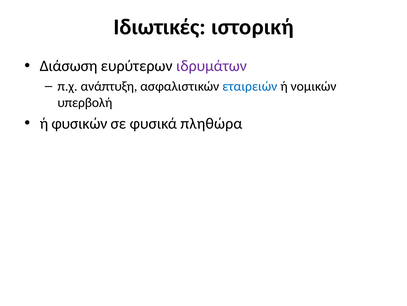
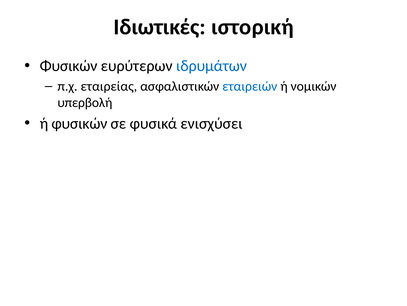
Διάσωση at (69, 66): Διάσωση -> Φυσικών
ιδρυμάτων colour: purple -> blue
ανάπτυξη: ανάπτυξη -> εταιρείας
πληθώρα: πληθώρα -> ενισχύσει
